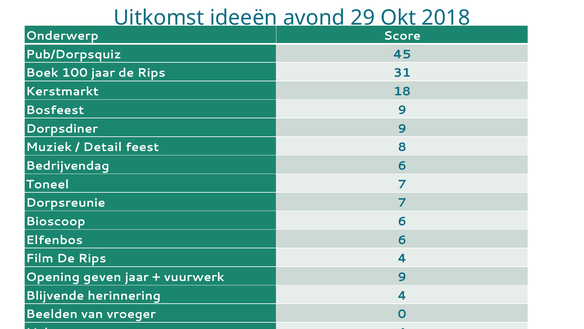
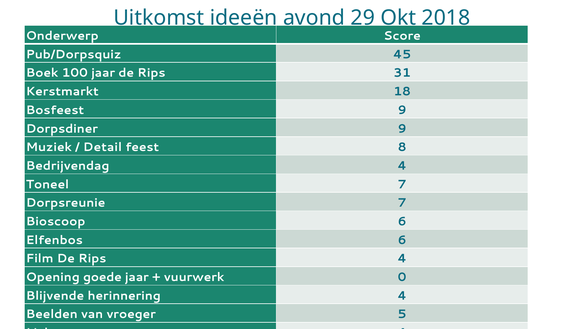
Bedrijvendag 6: 6 -> 4
geven: geven -> goede
vuurwerk 9: 9 -> 0
0: 0 -> 5
